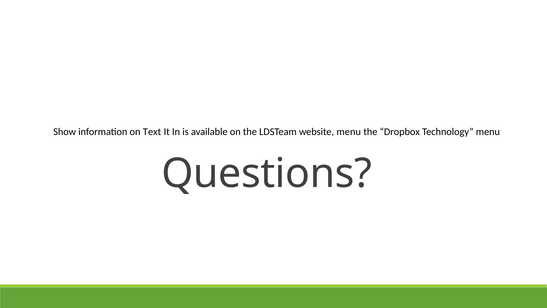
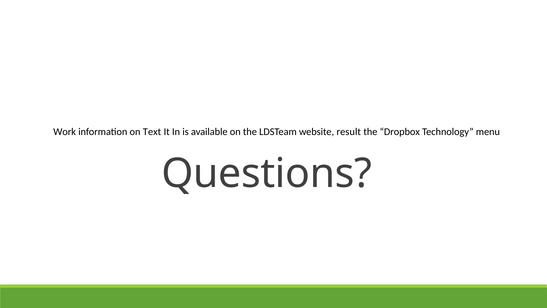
Show: Show -> Work
website menu: menu -> result
